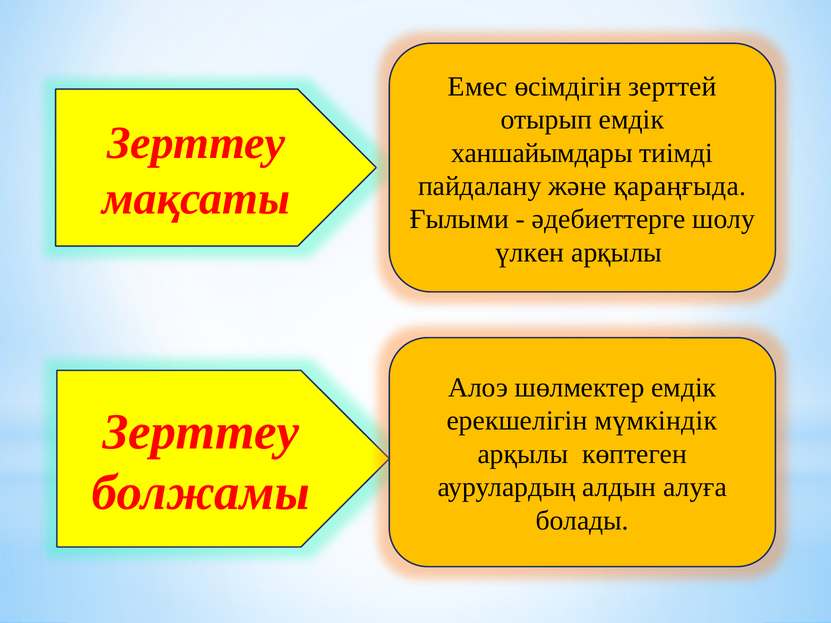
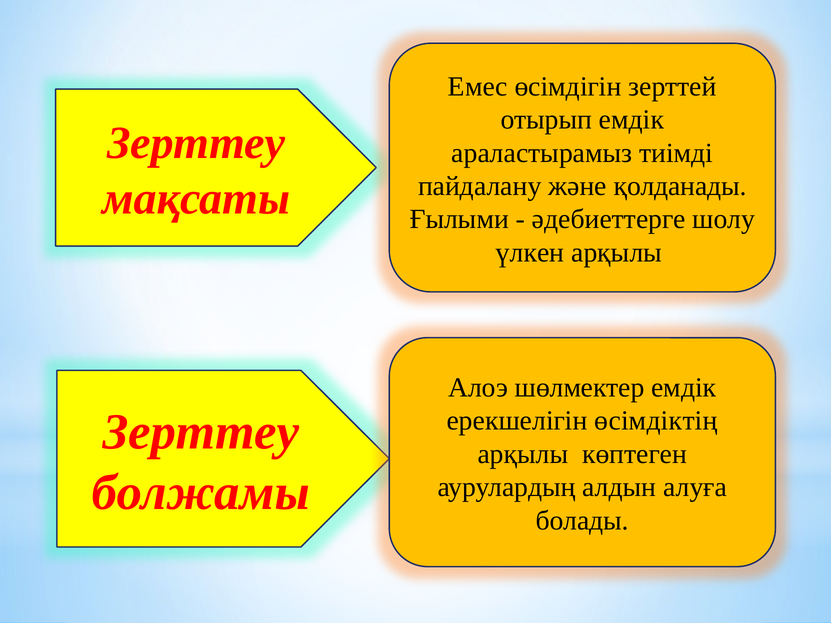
ханшайымдары: ханшайымдары -> араластырамыз
қараңғыда: қараңғыда -> қолданады
мүмкiндiк: мүмкiндiк -> өсiмдiктiң
